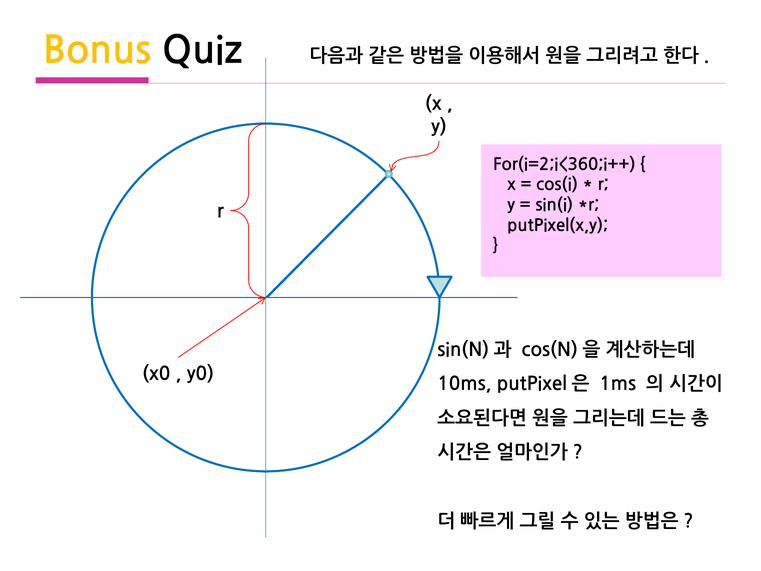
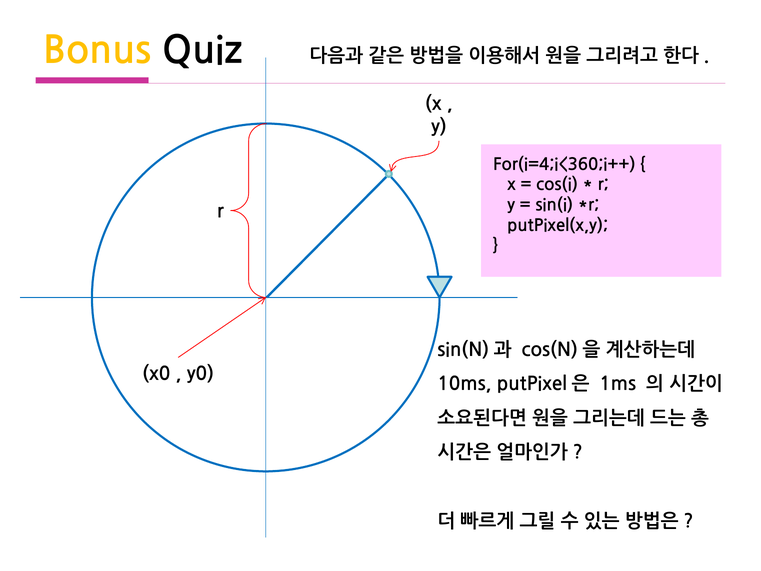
For(i=2;i<360;i++: For(i=2;i<360;i++ -> For(i=4;i<360;i++
